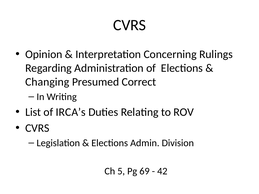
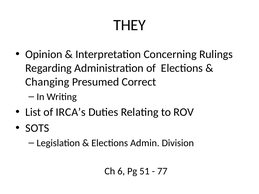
CVRS at (130, 25): CVRS -> THEY
CVRS at (37, 128): CVRS -> SOTS
5: 5 -> 6
69: 69 -> 51
42: 42 -> 77
